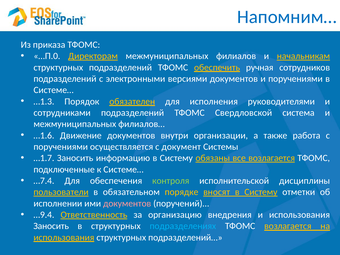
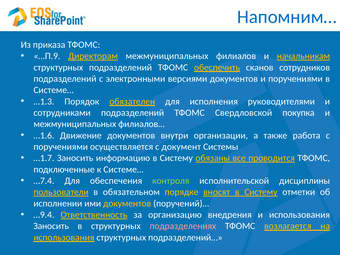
…П.0: …П.0 -> …П.9
ручная: ручная -> сканов
система: система -> покупка
все возлагается: возлагается -> проводится
документов at (127, 203) colour: pink -> yellow
подразделениях colour: light blue -> pink
